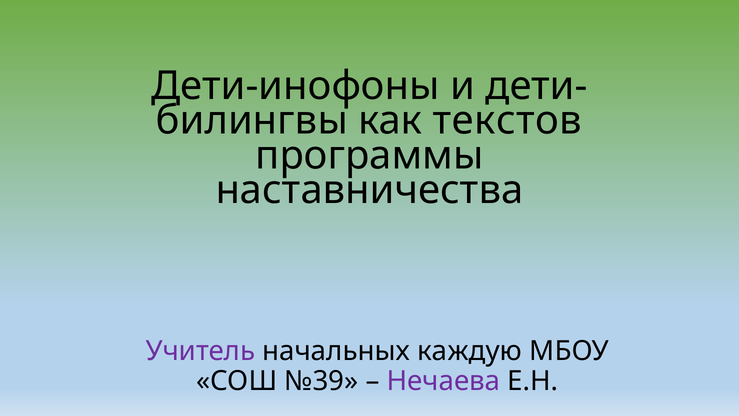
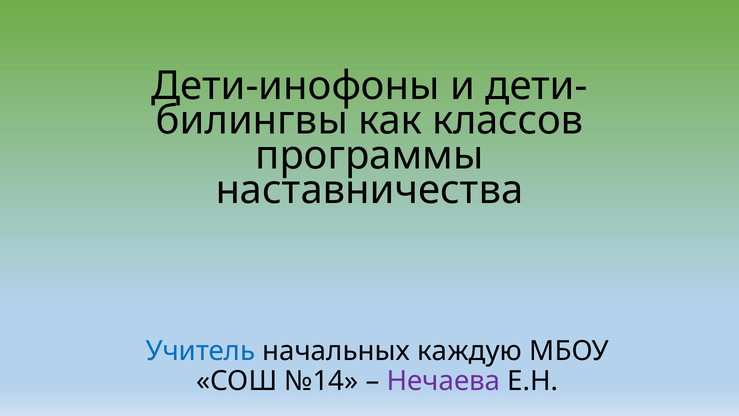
текстов: текстов -> классов
Учитель colour: purple -> blue
№39: №39 -> №14
